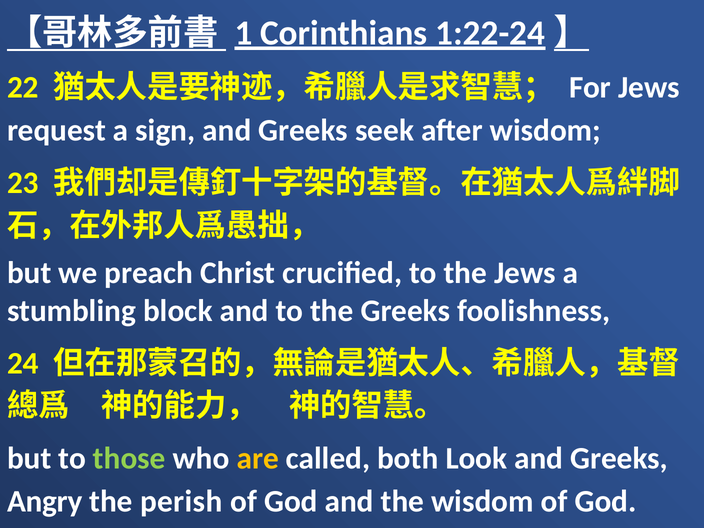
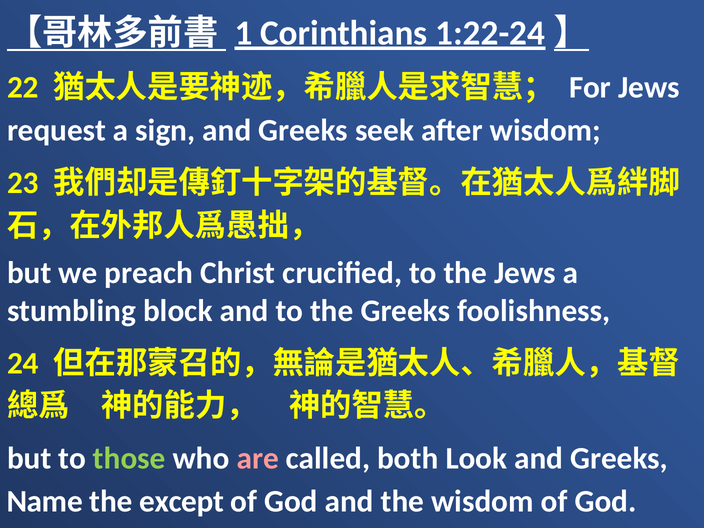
are colour: yellow -> pink
Angry: Angry -> Name
perish: perish -> except
